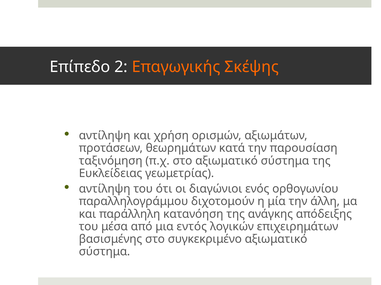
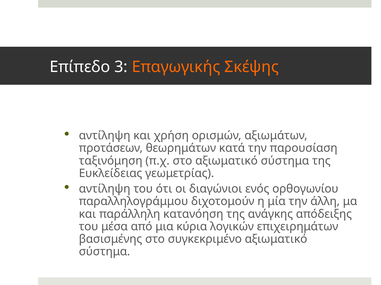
2: 2 -> 3
εντός: εντός -> κύρια
